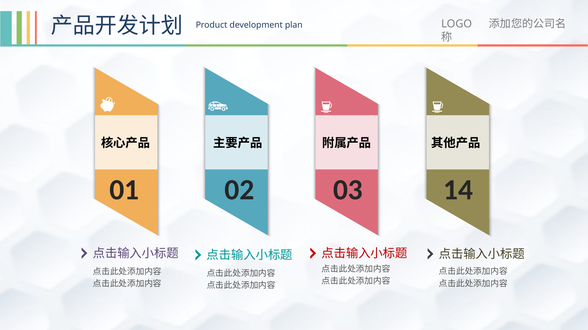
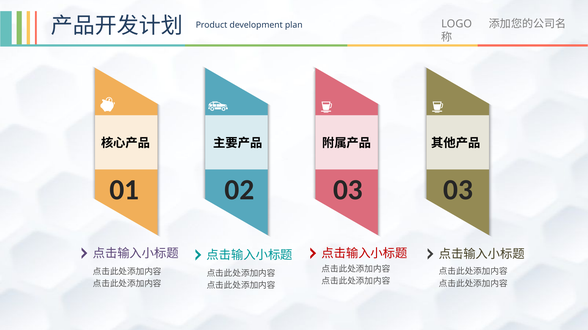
03 14: 14 -> 03
